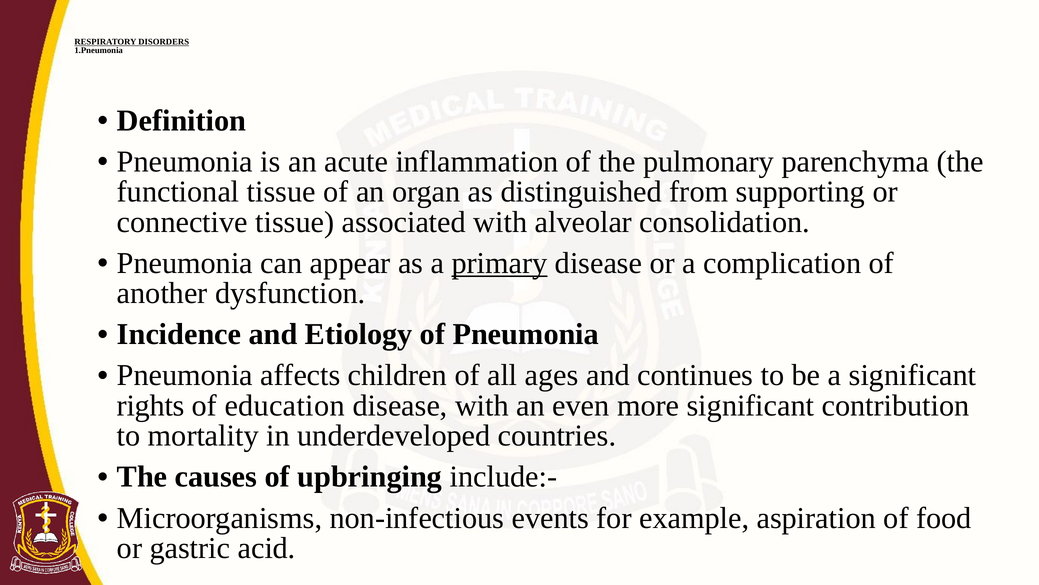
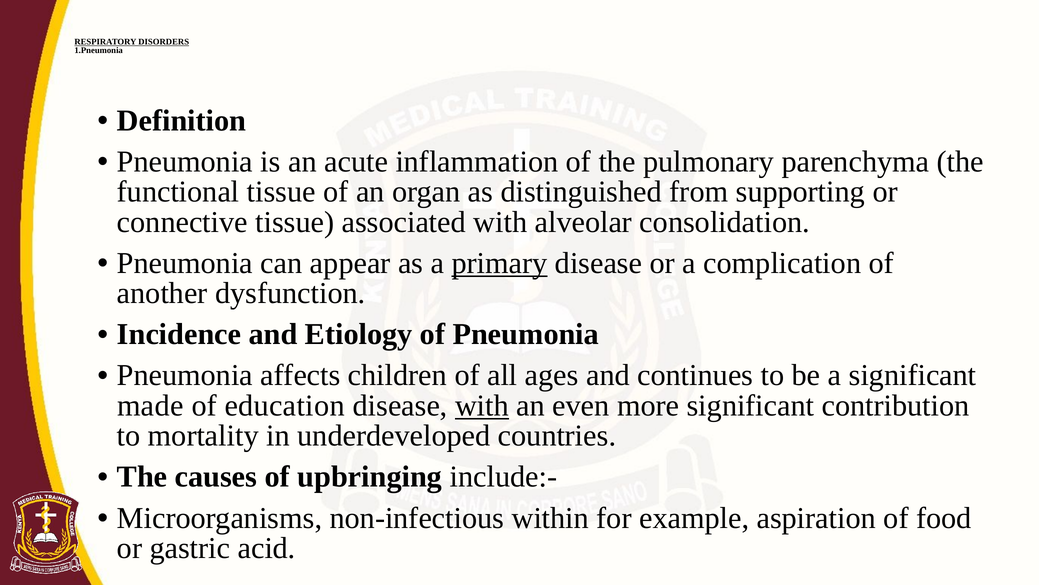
rights: rights -> made
with at (482, 405) underline: none -> present
events: events -> within
